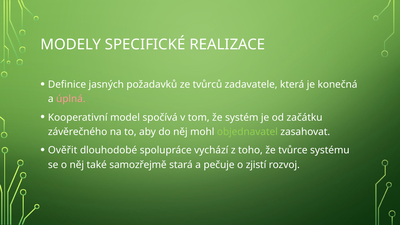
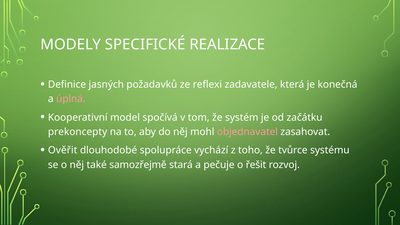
tvůrců: tvůrců -> reflexi
závěrečného: závěrečného -> prekoncepty
objednavatel colour: light green -> pink
zjistí: zjistí -> řešit
